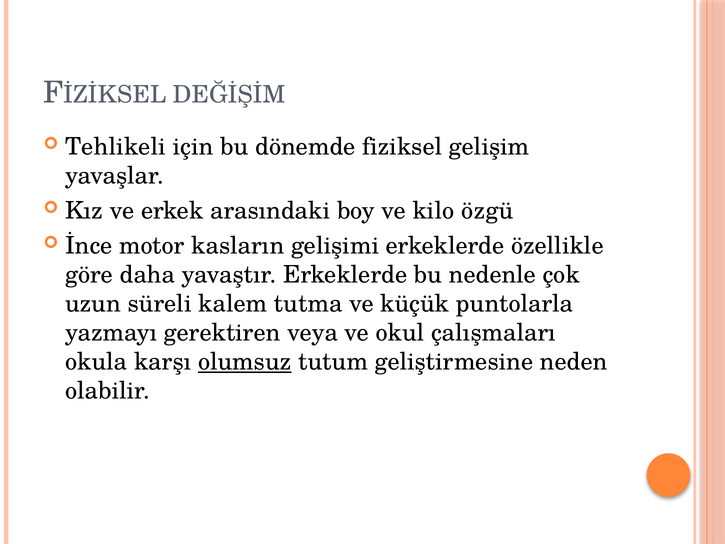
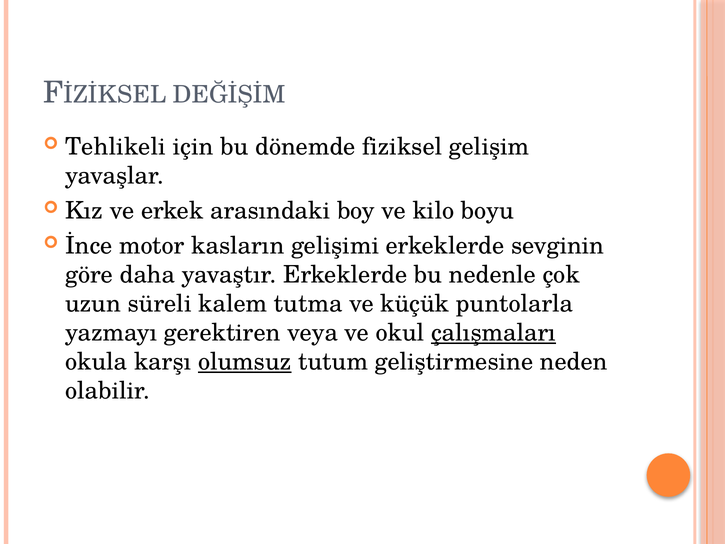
özgü: özgü -> boyu
özellikle: özellikle -> sevginin
çalışmaları underline: none -> present
